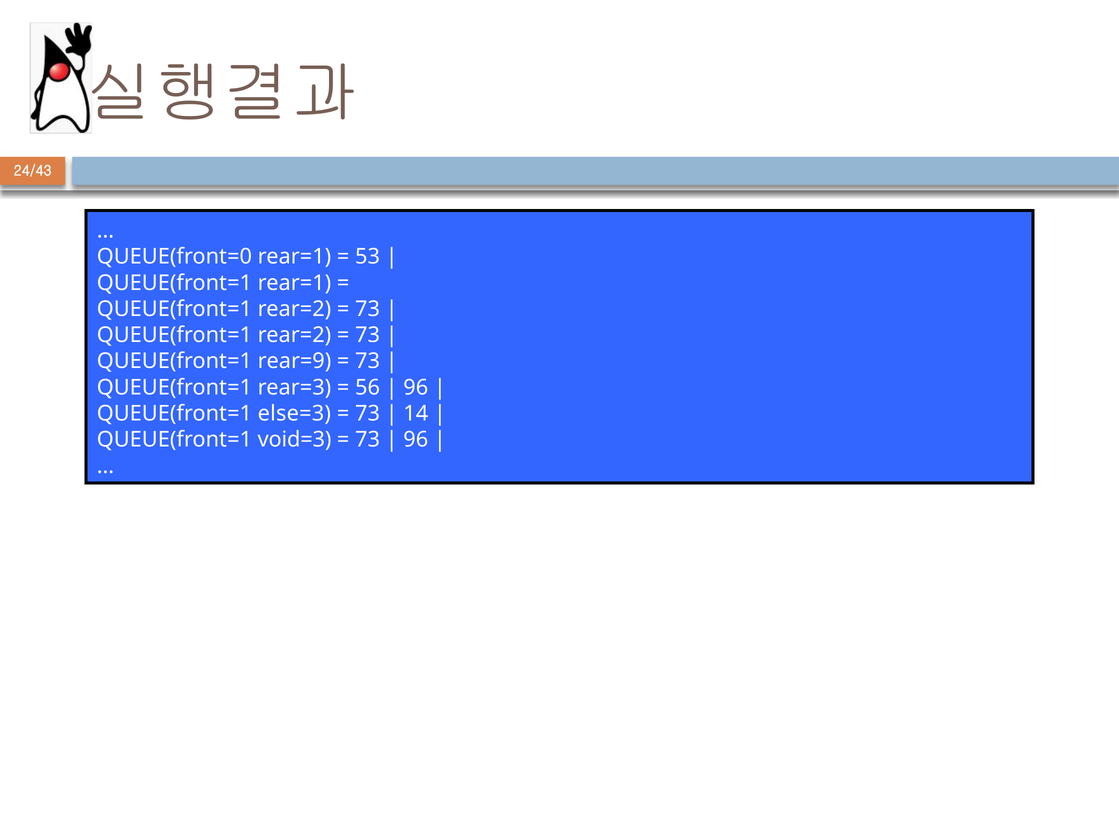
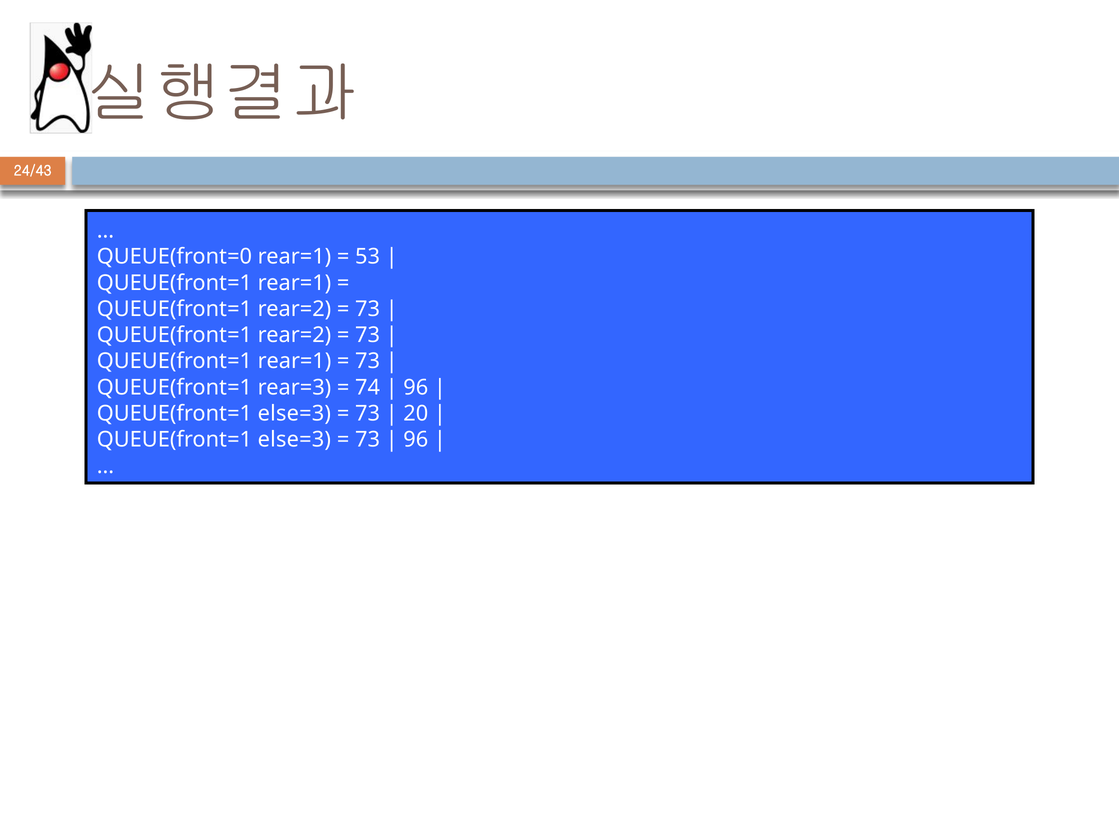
rear=9 at (294, 361): rear=9 -> rear=1
56: 56 -> 74
14: 14 -> 20
void=3 at (295, 439): void=3 -> else=3
